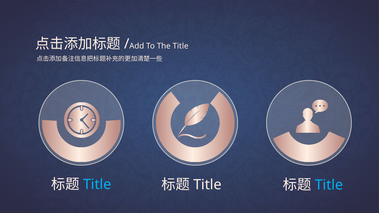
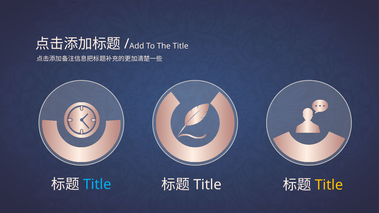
Title at (329, 185) colour: light blue -> yellow
